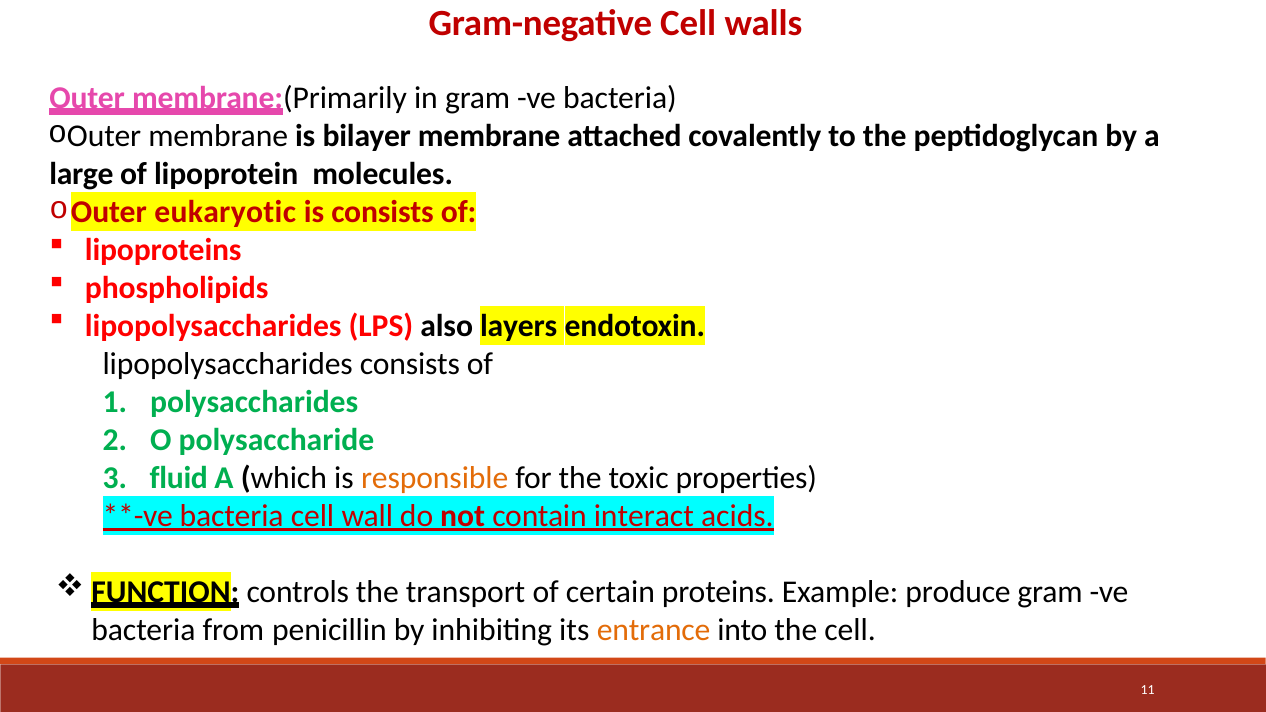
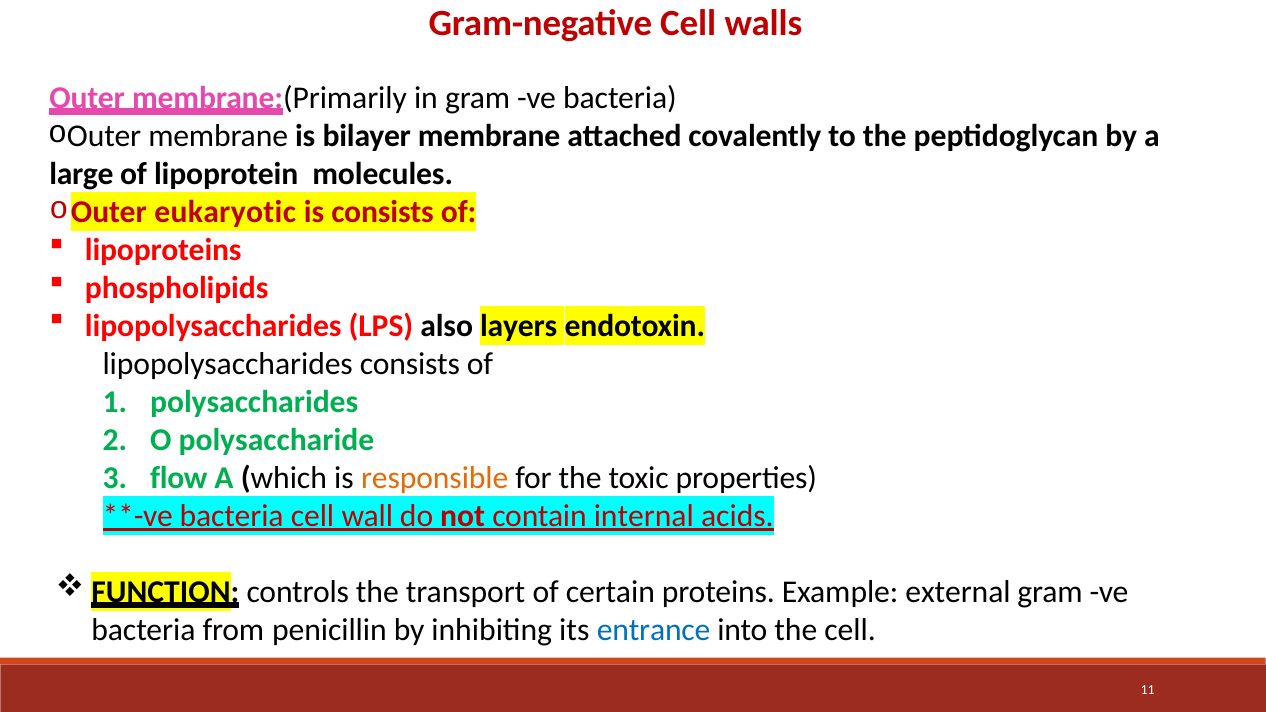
fluid: fluid -> flow
interact: interact -> internal
produce: produce -> external
entrance colour: orange -> blue
